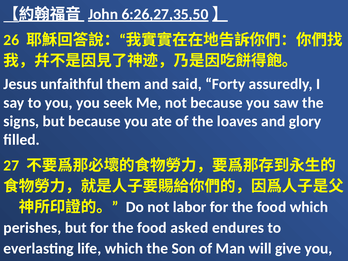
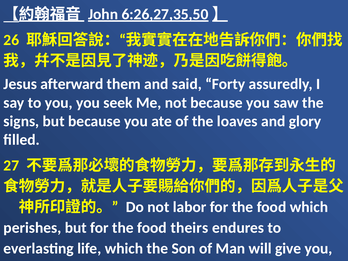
unfaithful: unfaithful -> afterward
asked: asked -> theirs
